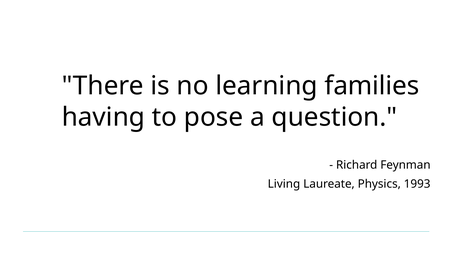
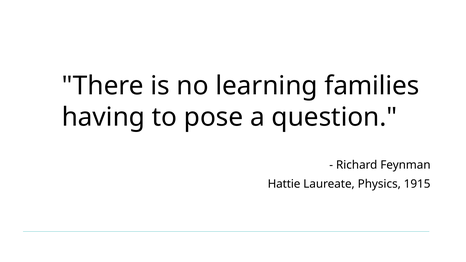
Living: Living -> Hattie
1993: 1993 -> 1915
